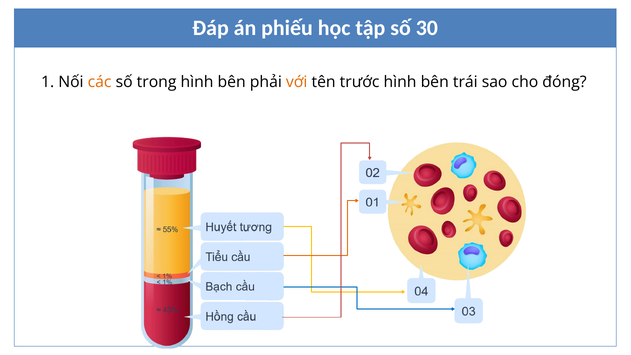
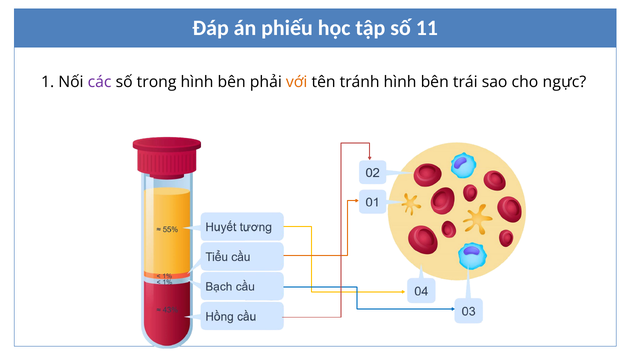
30: 30 -> 11
các colour: orange -> purple
trước: trước -> tránh
đóng: đóng -> ngực
